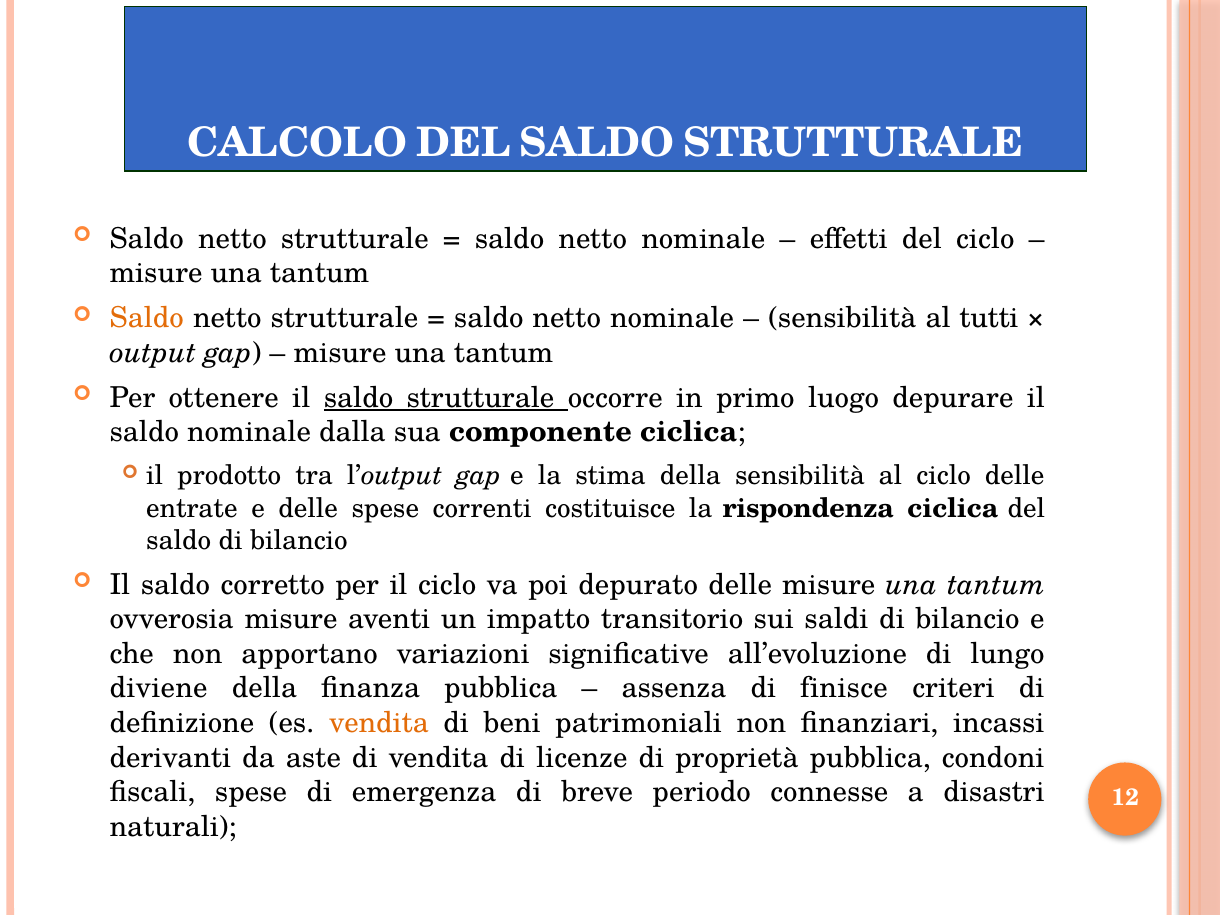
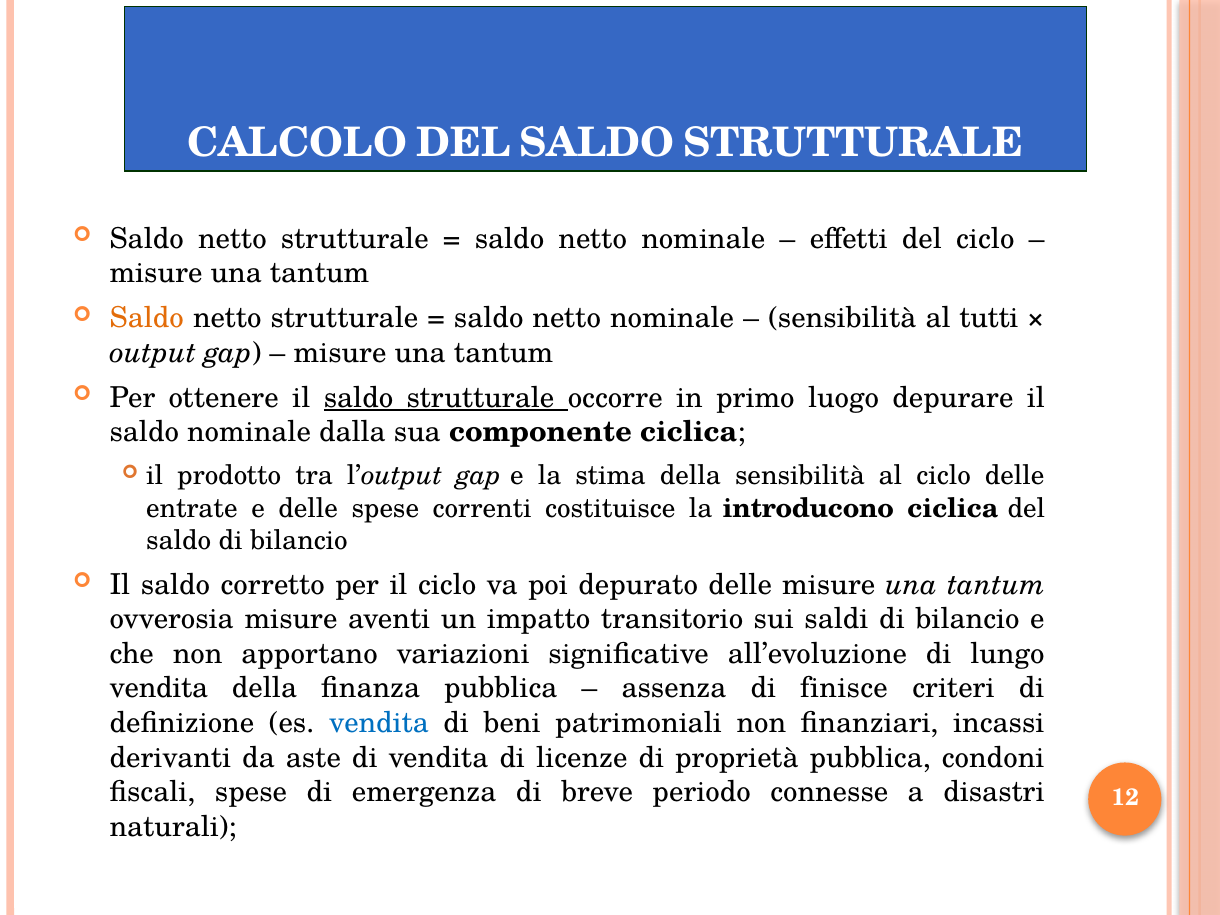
rispondenza: rispondenza -> introducono
diviene at (159, 688): diviene -> vendita
vendita at (379, 723) colour: orange -> blue
